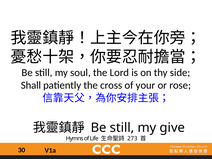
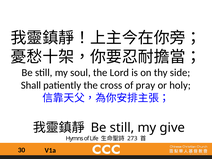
your: your -> pray
rose: rose -> holy
